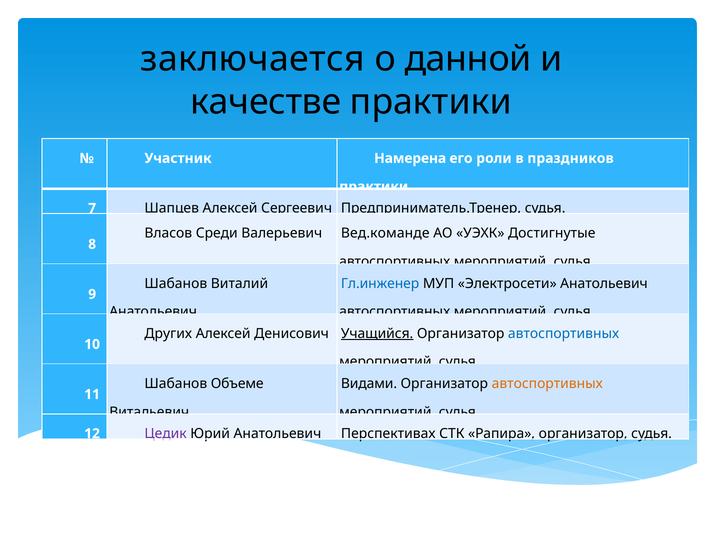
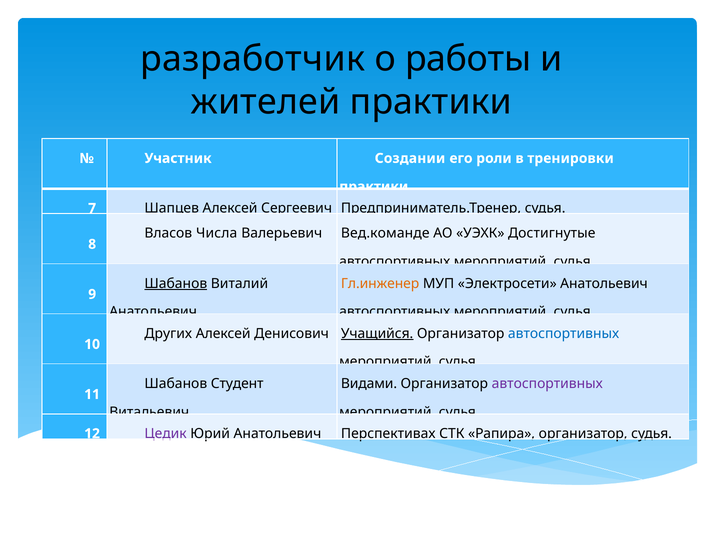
заключается: заключается -> разработчик
данной: данной -> работы
качестве: качестве -> жителей
Намерена: Намерена -> Создании
праздников: праздников -> тренировки
Среди: Среди -> Числа
Шабанов at (176, 283) underline: none -> present
Гл.инженер colour: blue -> orange
Объеме: Объеме -> Студент
автоспортивных at (547, 383) colour: orange -> purple
